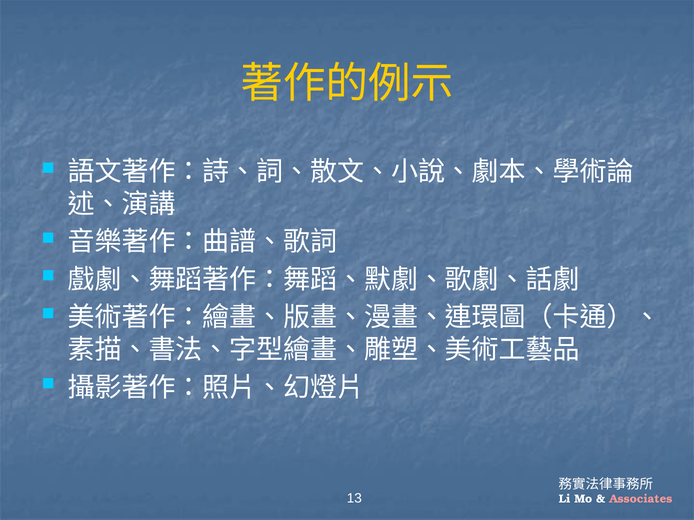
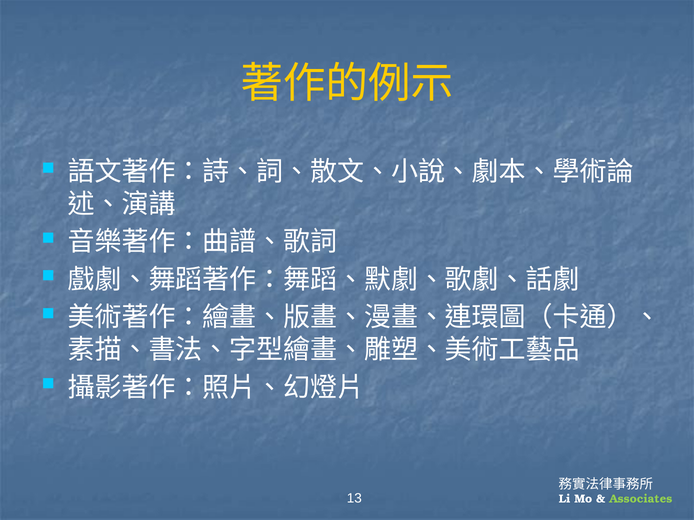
Associates colour: pink -> light green
